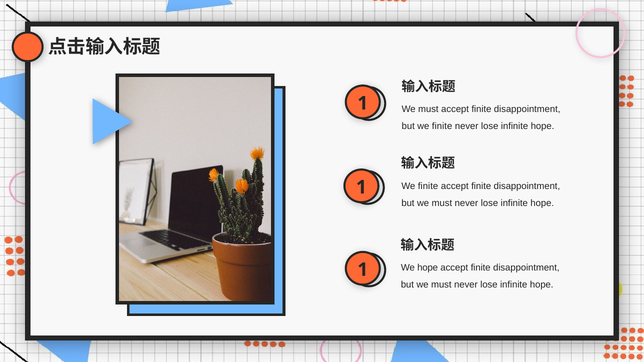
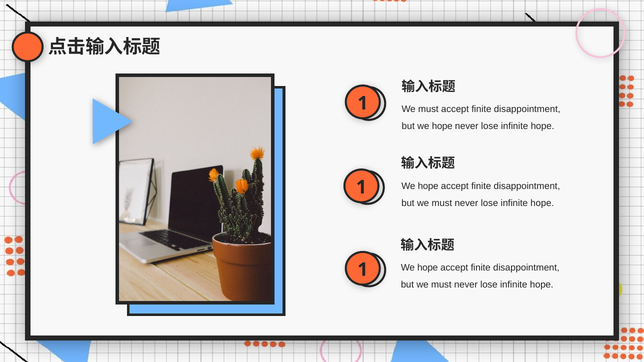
but we finite: finite -> hope
finite at (428, 186): finite -> hope
